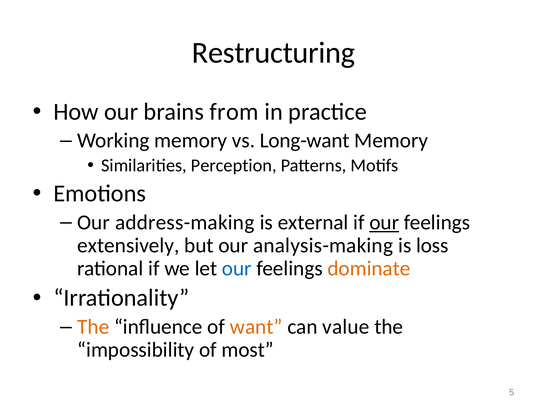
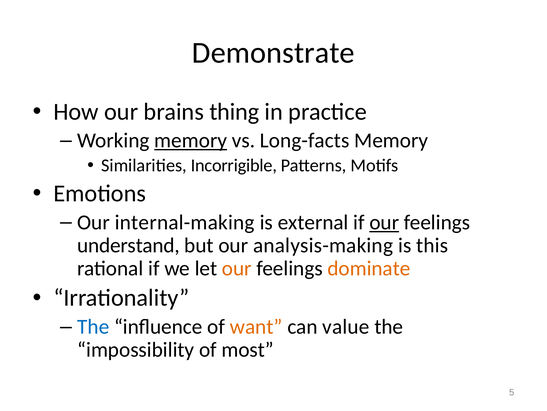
Restructuring: Restructuring -> Demonstrate
from: from -> thing
memory at (191, 140) underline: none -> present
Long-want: Long-want -> Long-facts
Perception: Perception -> Incorrigible
address-making: address-making -> internal-making
extensively: extensively -> understand
loss: loss -> this
our at (237, 268) colour: blue -> orange
The at (93, 326) colour: orange -> blue
